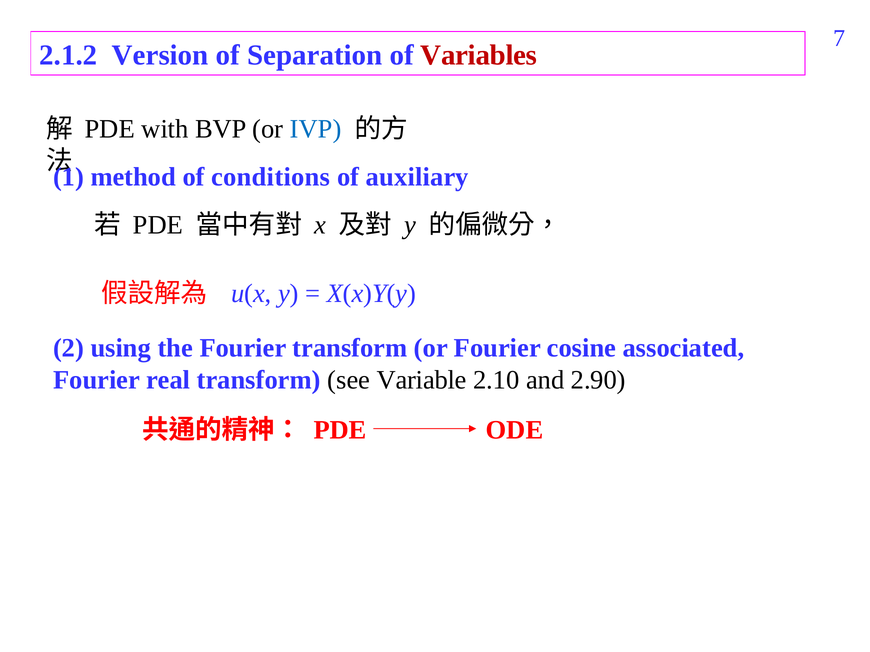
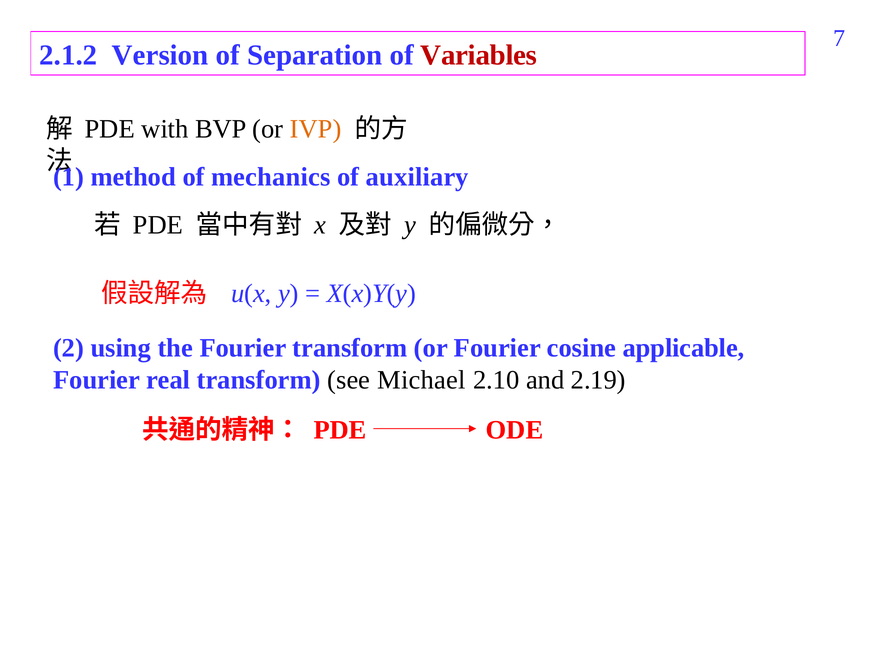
IVP colour: blue -> orange
conditions: conditions -> mechanics
associated: associated -> applicable
Variable: Variable -> Michael
2.90: 2.90 -> 2.19
